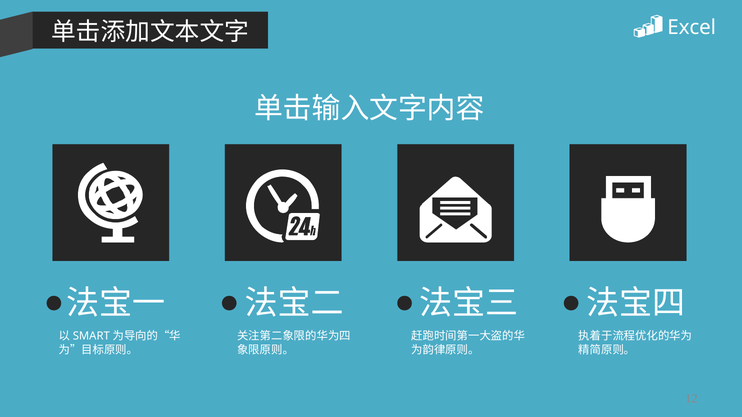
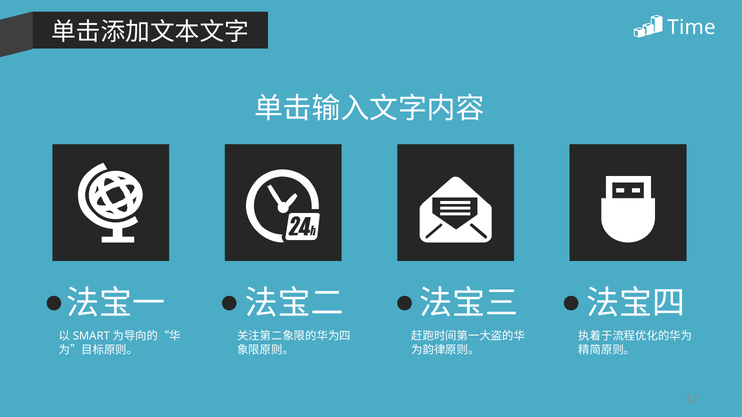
Excel: Excel -> Time
